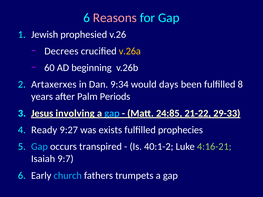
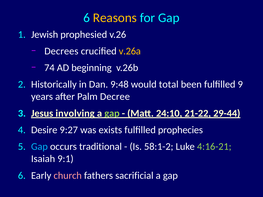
Reasons colour: pink -> yellow
60: 60 -> 74
Artaxerxes: Artaxerxes -> Historically
9:34: 9:34 -> 9:48
days: days -> total
8: 8 -> 9
Periods: Periods -> Decree
gap at (112, 113) colour: light blue -> light green
24:85: 24:85 -> 24:10
29-33: 29-33 -> 29-44
Ready: Ready -> Desire
transpired: transpired -> traditional
40:1-2: 40:1-2 -> 58:1-2
9:7: 9:7 -> 9:1
church colour: light blue -> pink
trumpets: trumpets -> sacrificial
